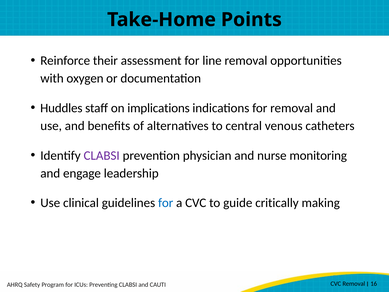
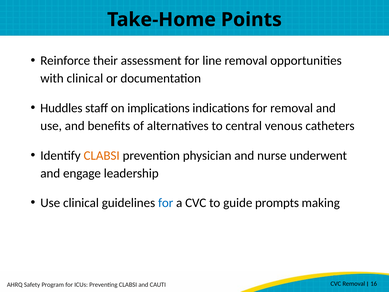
with oxygen: oxygen -> clinical
CLABSI at (102, 155) colour: purple -> orange
monitoring: monitoring -> underwent
critically: critically -> prompts
